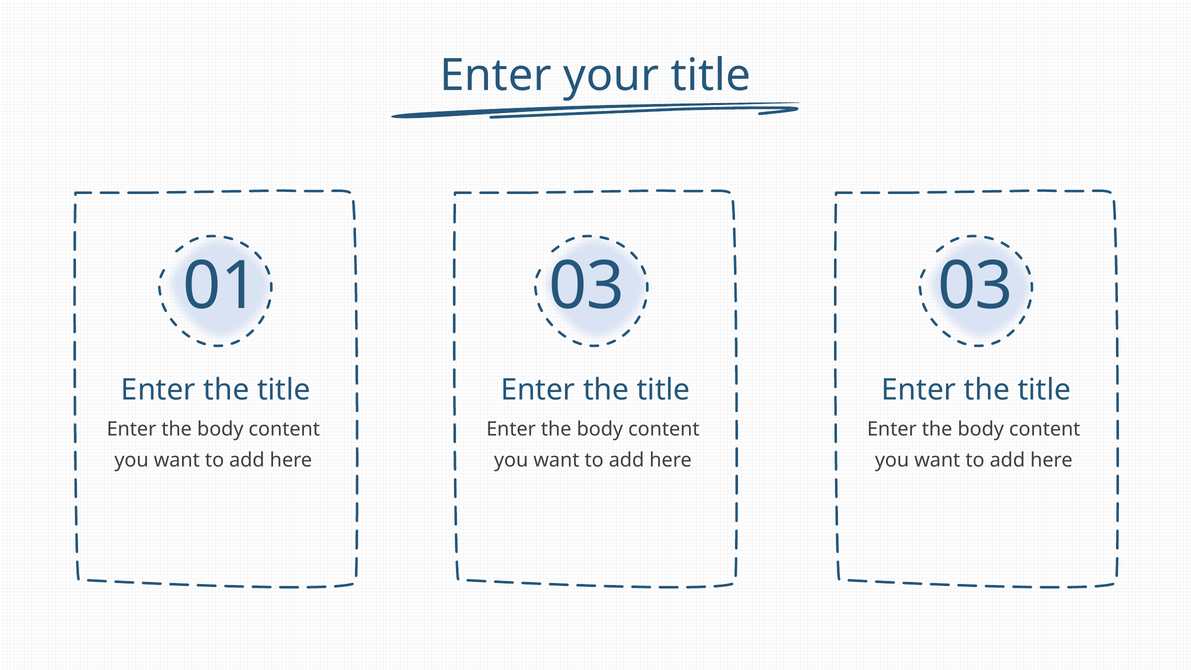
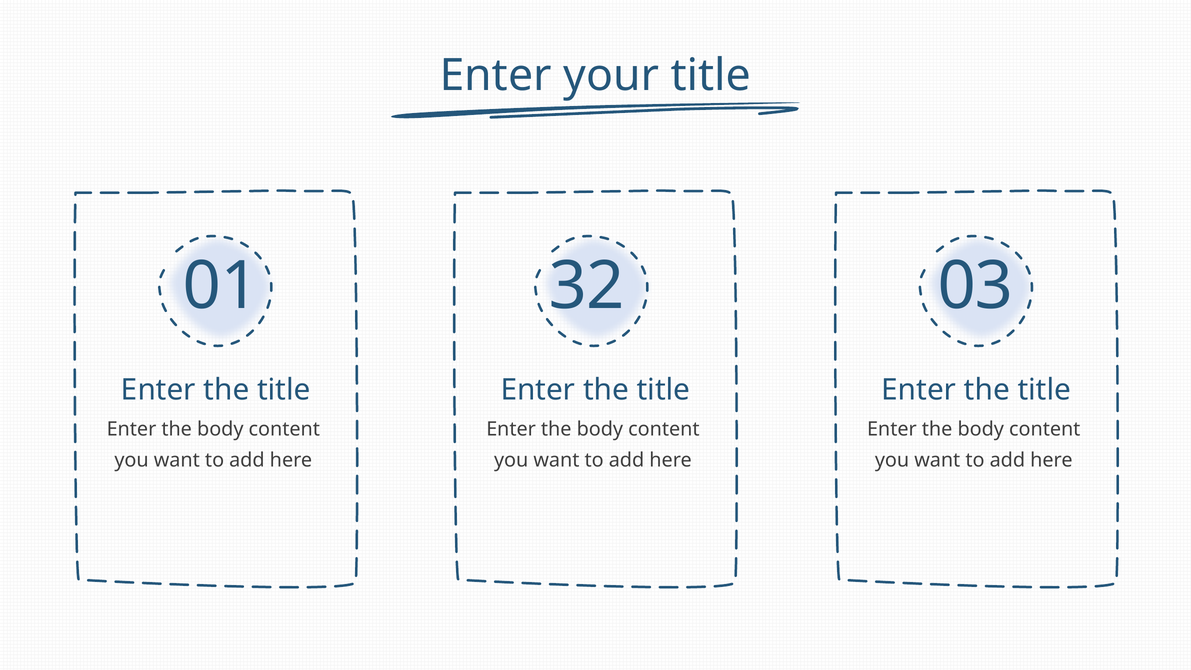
01 03: 03 -> 32
